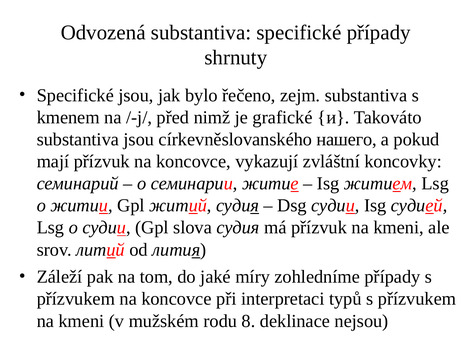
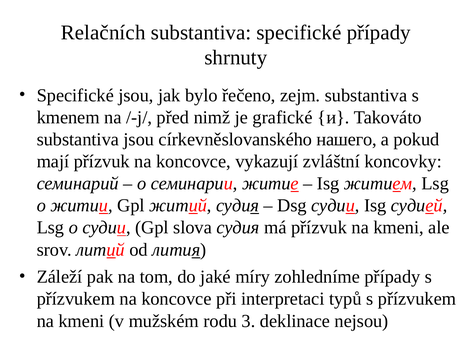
Odvozená: Odvozená -> Relačních
8: 8 -> 3
